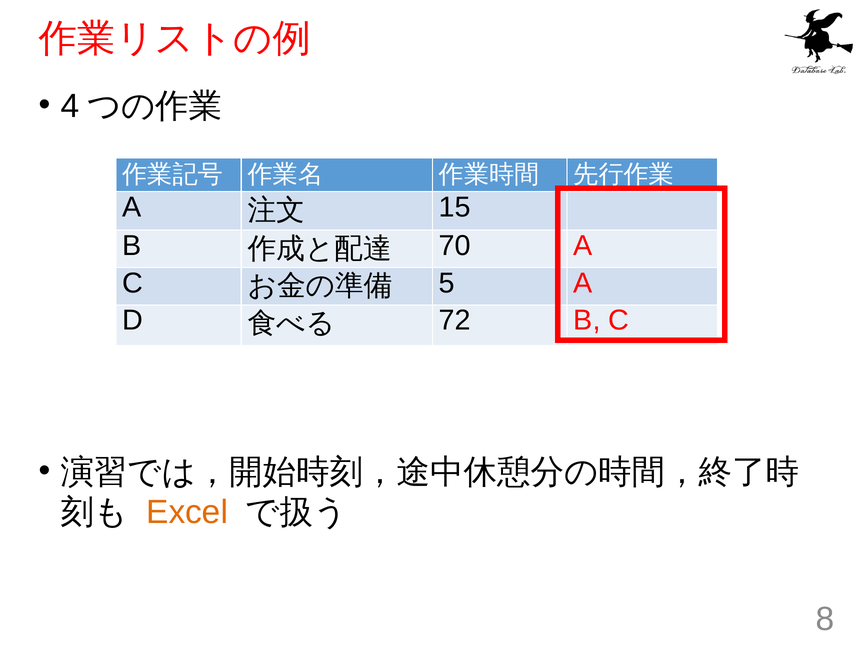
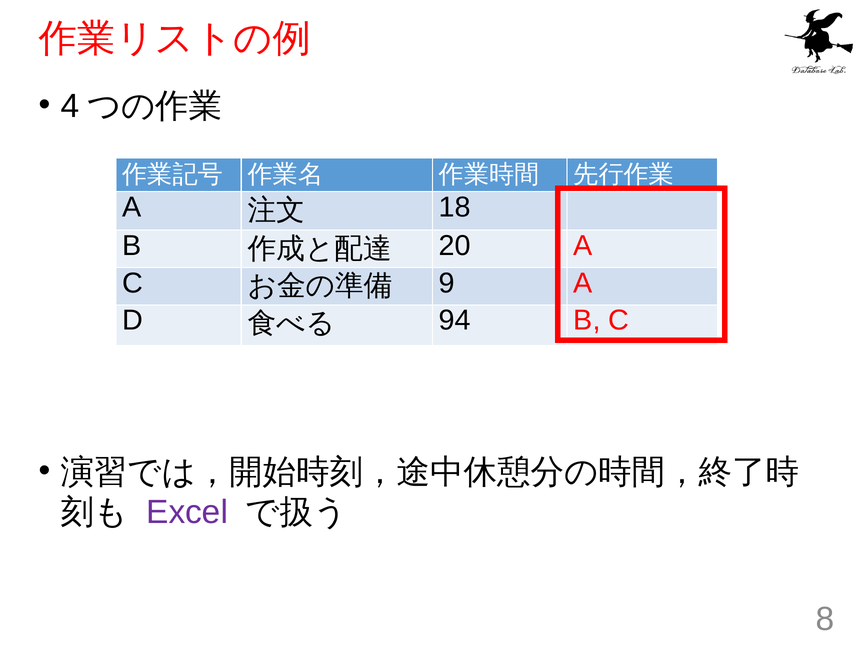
15: 15 -> 18
70: 70 -> 20
5: 5 -> 9
72: 72 -> 94
Excel colour: orange -> purple
